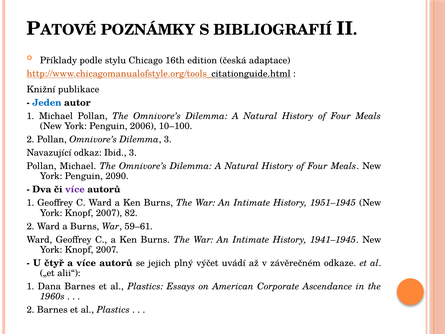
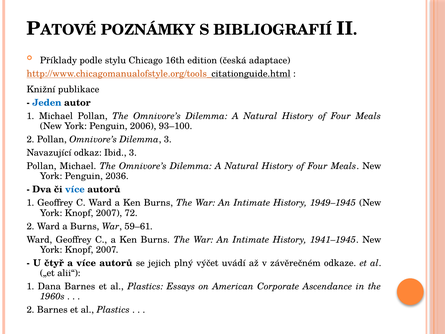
10–100: 10–100 -> 93–100
2090: 2090 -> 2036
více at (75, 189) colour: purple -> blue
1951–1945: 1951–1945 -> 1949–1945
82: 82 -> 72
